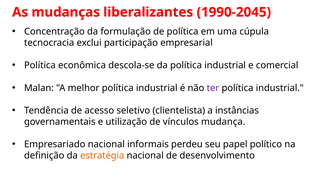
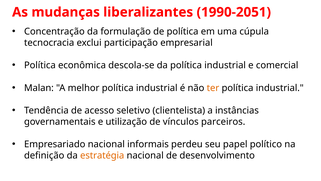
1990-2045: 1990-2045 -> 1990-2051
ter colour: purple -> orange
mudança: mudança -> parceiros
